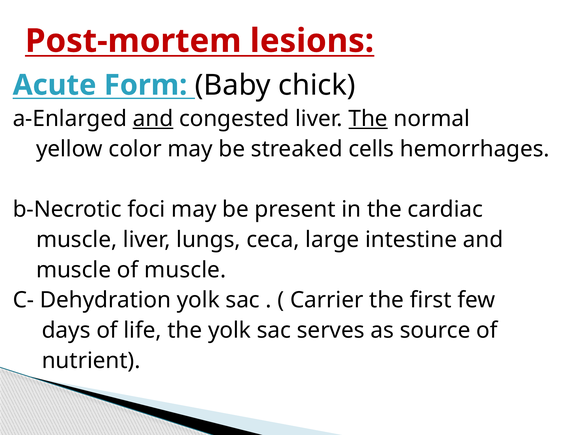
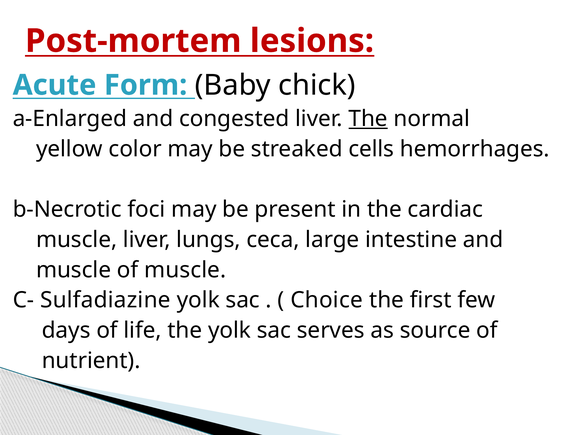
and at (153, 119) underline: present -> none
Dehydration: Dehydration -> Sulfadiazine
Carrier: Carrier -> Choice
